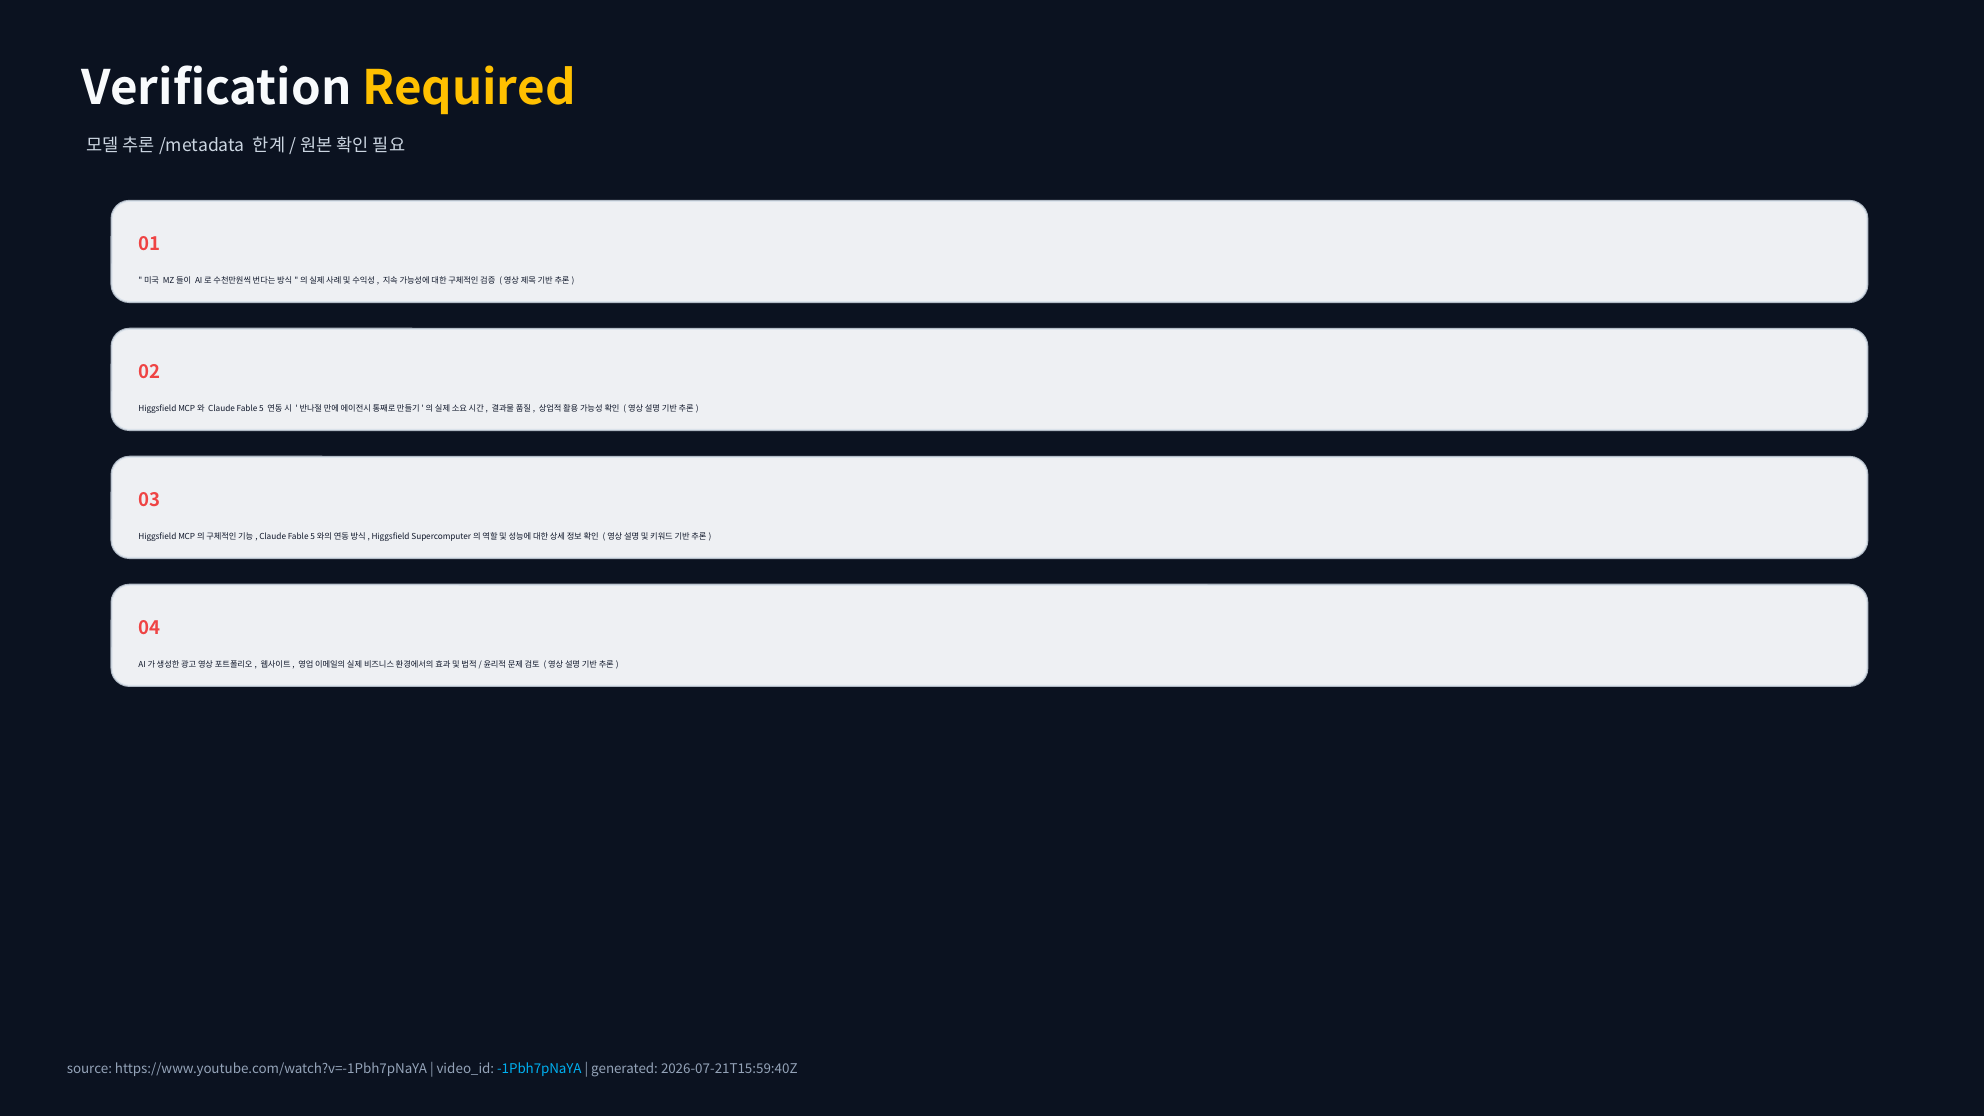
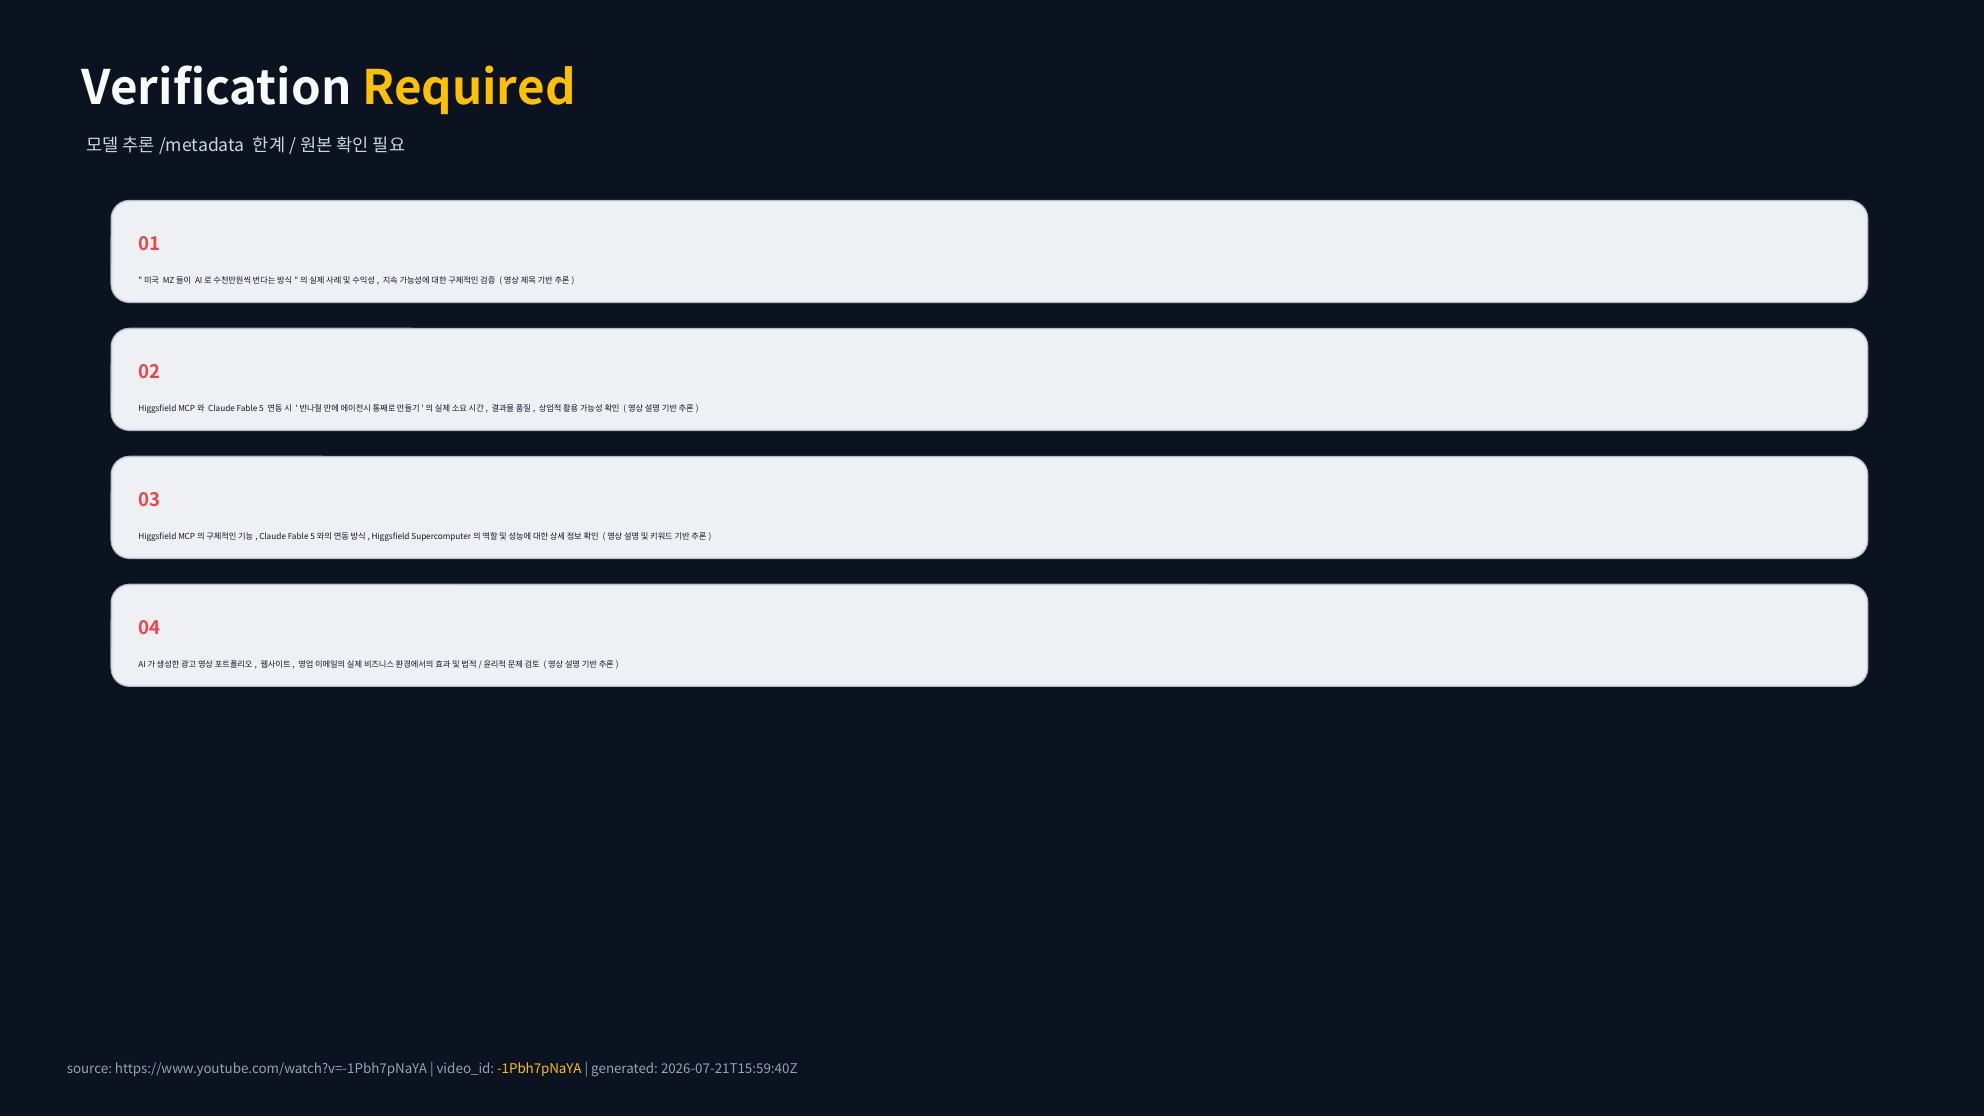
-1Pbh7pNaYA colour: light blue -> yellow
